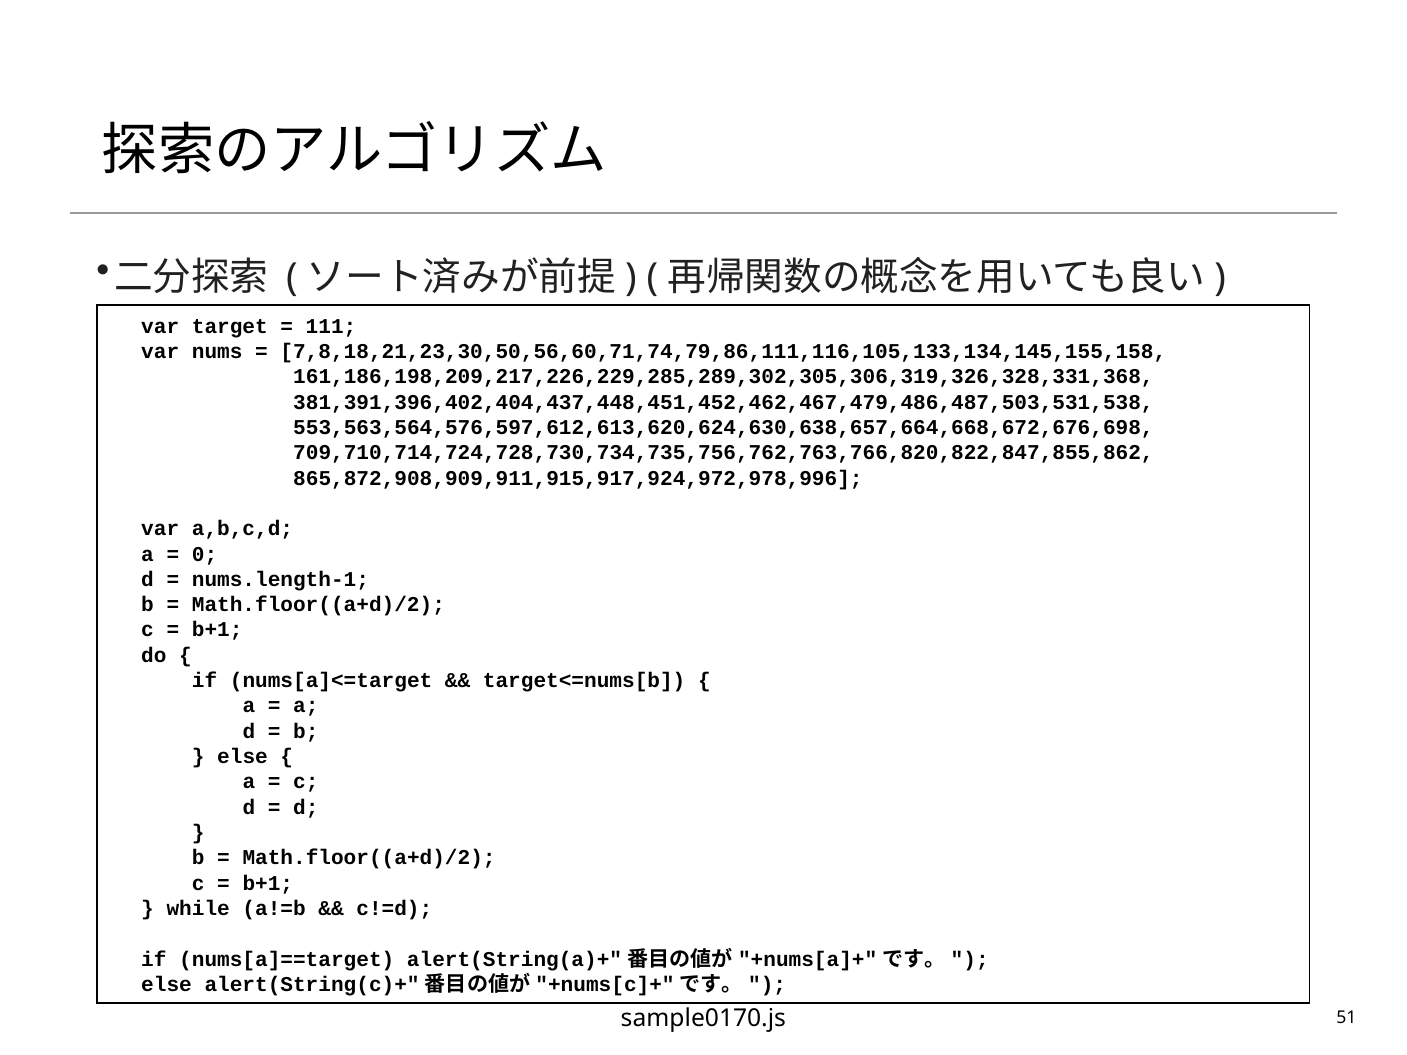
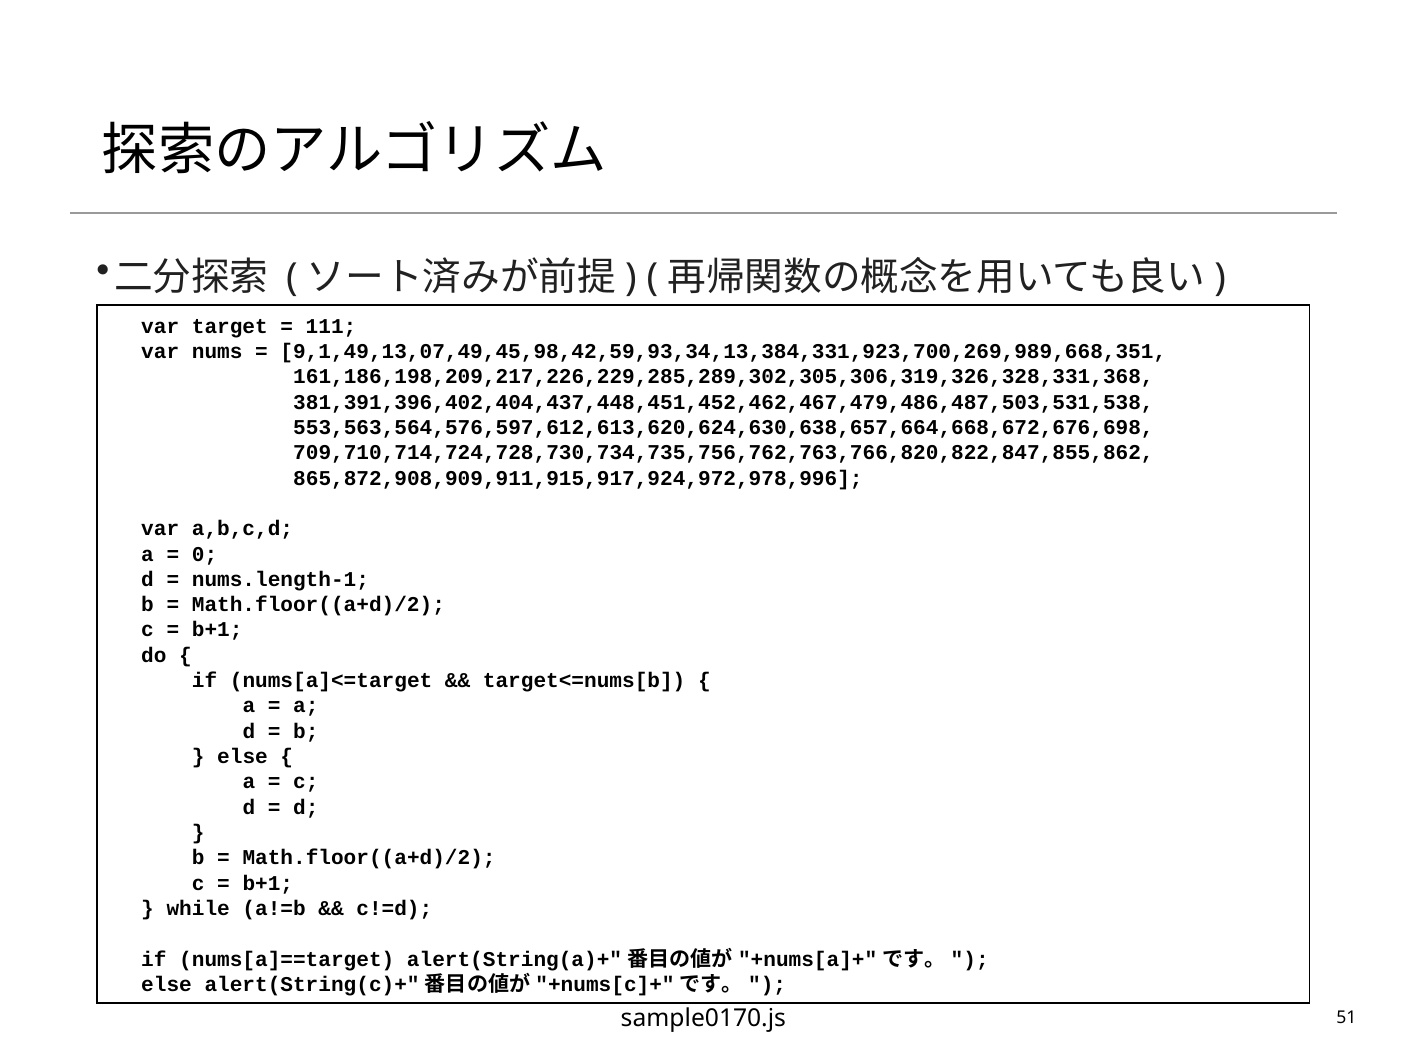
7,8,18,21,23,30,50,56,60,71,74,79,86,111,116,105,133,134,145,155,158: 7,8,18,21,23,30,50,56,60,71,74,79,86,111,116,105,133,134,145,155,158 -> 9,1,49,13,07,49,45,98,42,59,93,34,13,384,331,923,700,269,989,668,351
